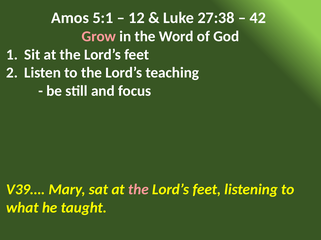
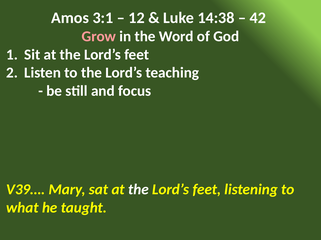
5:1: 5:1 -> 3:1
27:38: 27:38 -> 14:38
the at (138, 190) colour: pink -> white
